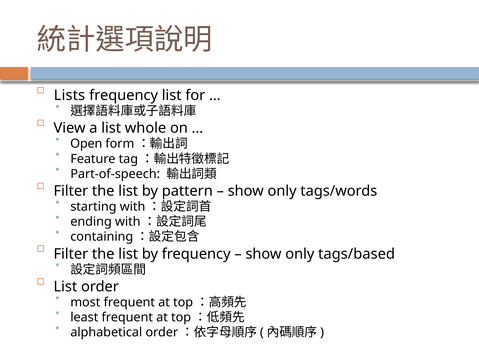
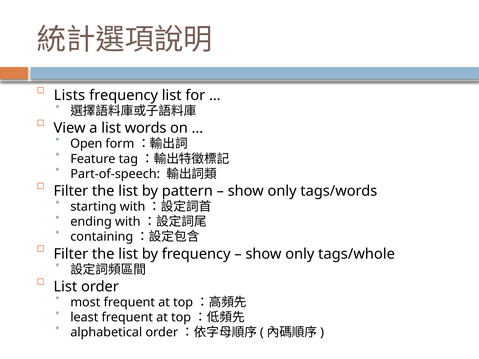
whole: whole -> words
tags/based: tags/based -> tags/whole
